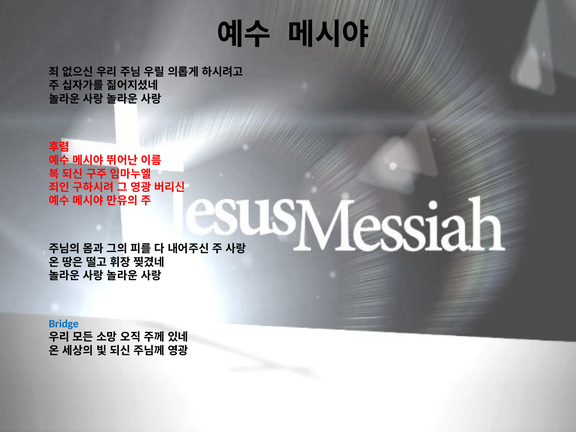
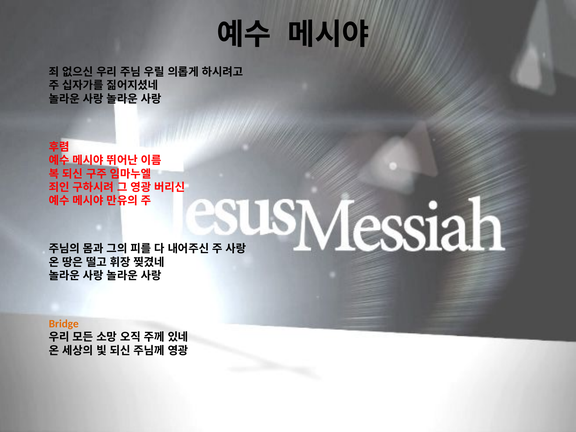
Bridge colour: blue -> orange
